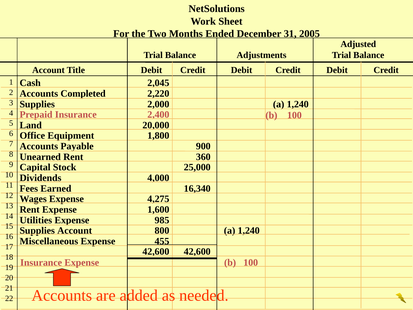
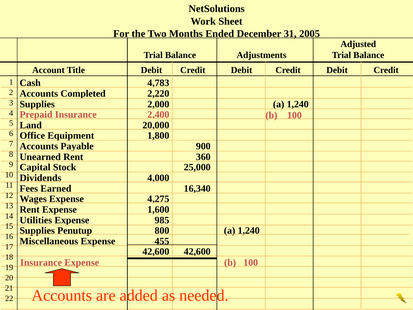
2,045: 2,045 -> 4,783
Supplies Account: Account -> Penutup
